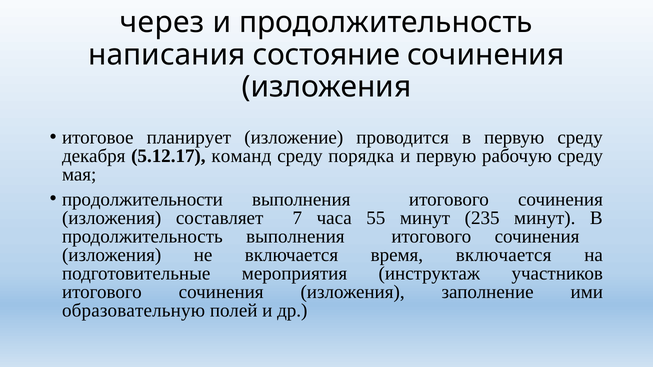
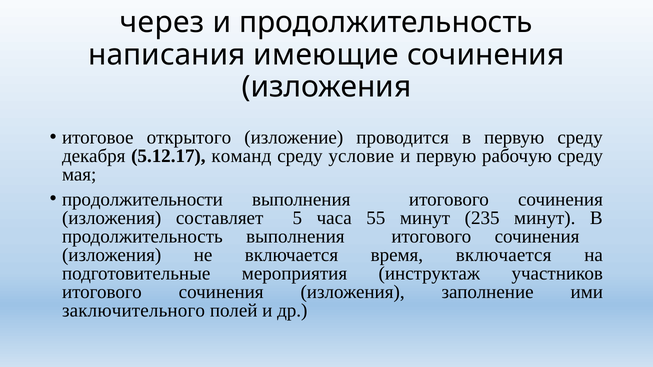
состояние: состояние -> имеющие
планирует: планирует -> открытого
порядка: порядка -> условие
7: 7 -> 5
образовательную: образовательную -> заключительного
